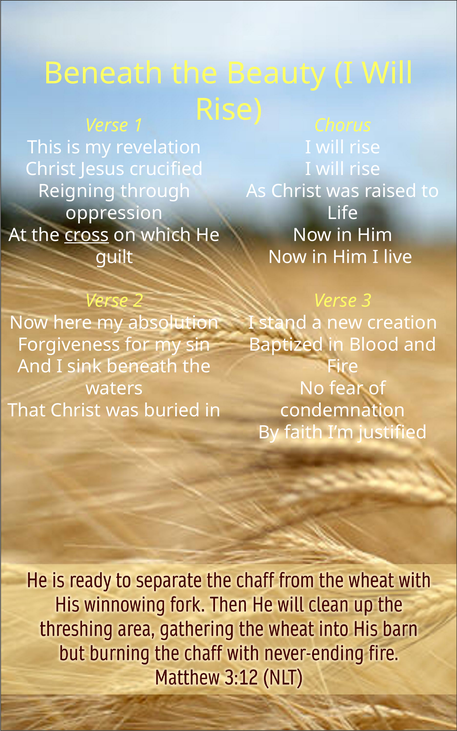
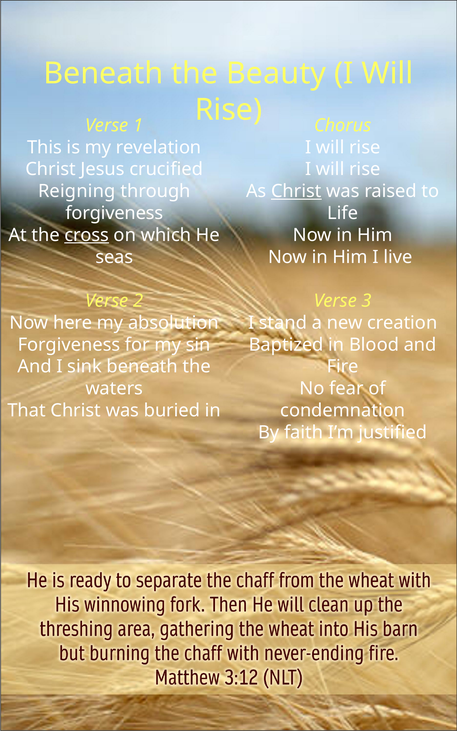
Christ at (296, 191) underline: none -> present
oppression at (114, 213): oppression -> forgiveness
guilt: guilt -> seas
